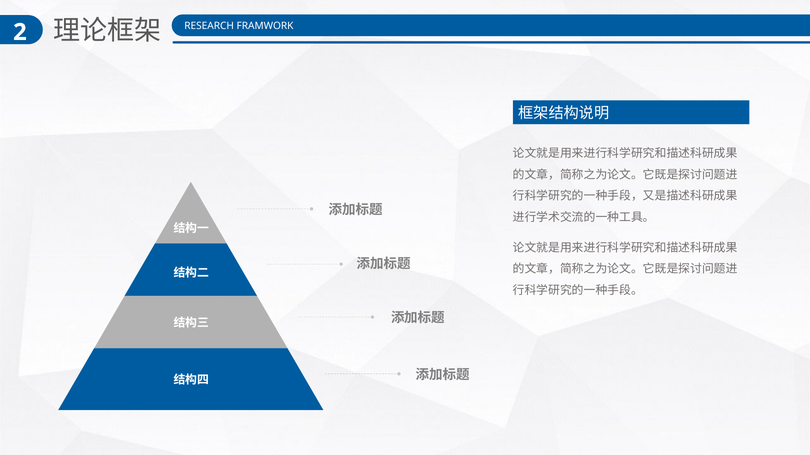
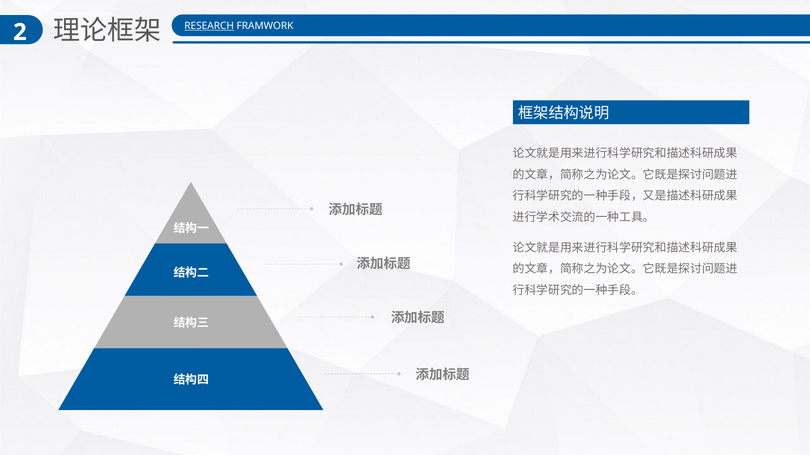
RESEARCH underline: none -> present
